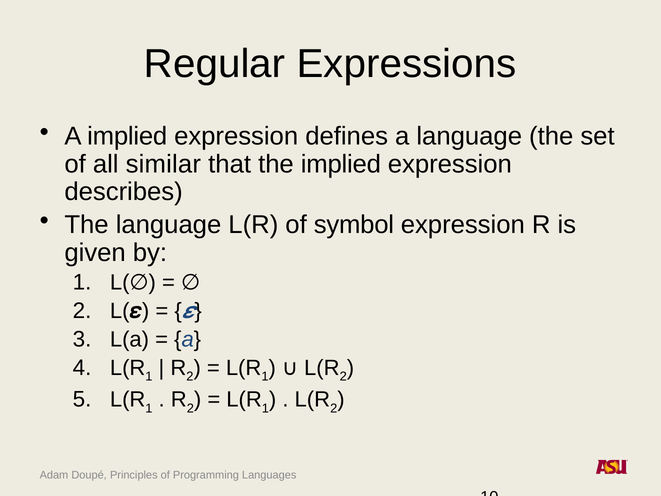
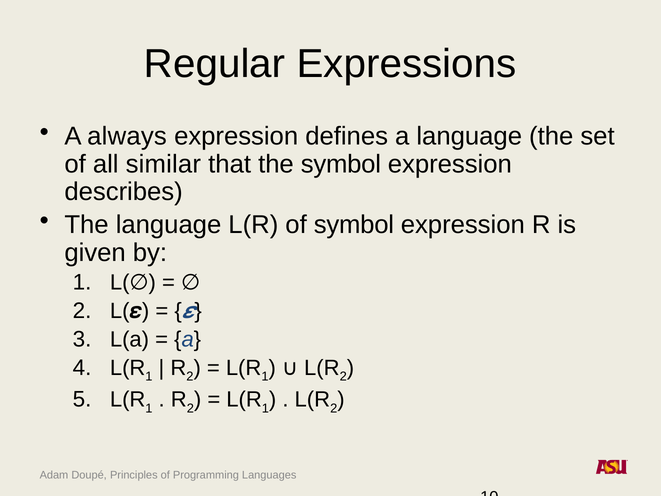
A implied: implied -> always
the implied: implied -> symbol
